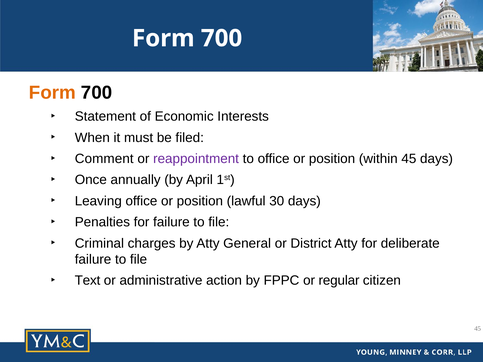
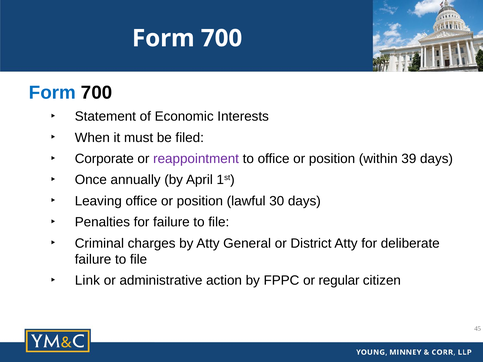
Form at (52, 93) colour: orange -> blue
Comment: Comment -> Corporate
within 45: 45 -> 39
Text: Text -> Link
